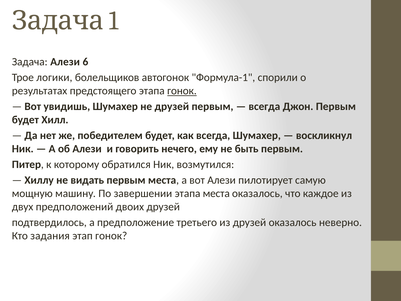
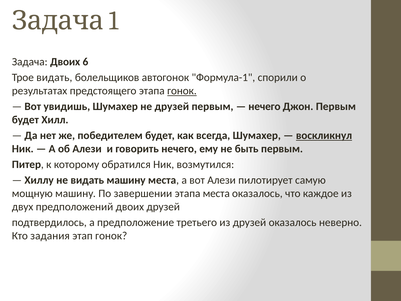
Задача Алези: Алези -> Двоих
Трое логики: логики -> видать
всегда at (264, 106): всегда -> нечего
воскликнул underline: none -> present
видать первым: первым -> машину
